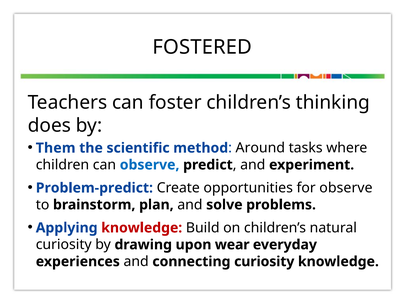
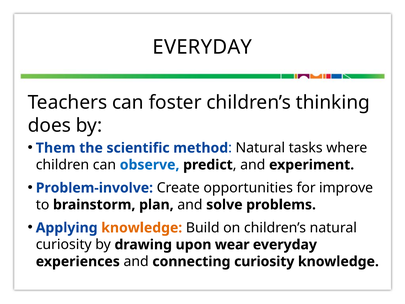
FOSTERED at (202, 47): FOSTERED -> EVERYDAY
Around at (260, 148): Around -> Natural
Problem-predict: Problem-predict -> Problem-involve
for observe: observe -> improve
knowledge at (142, 228) colour: red -> orange
